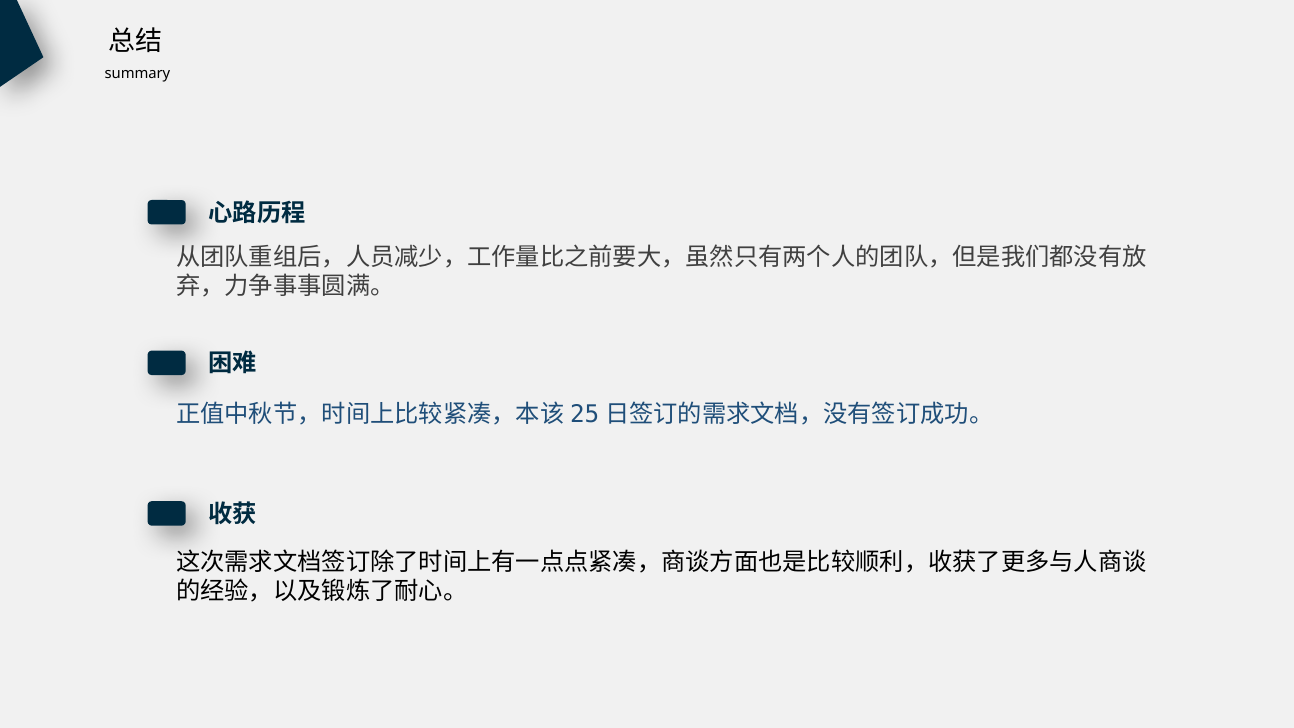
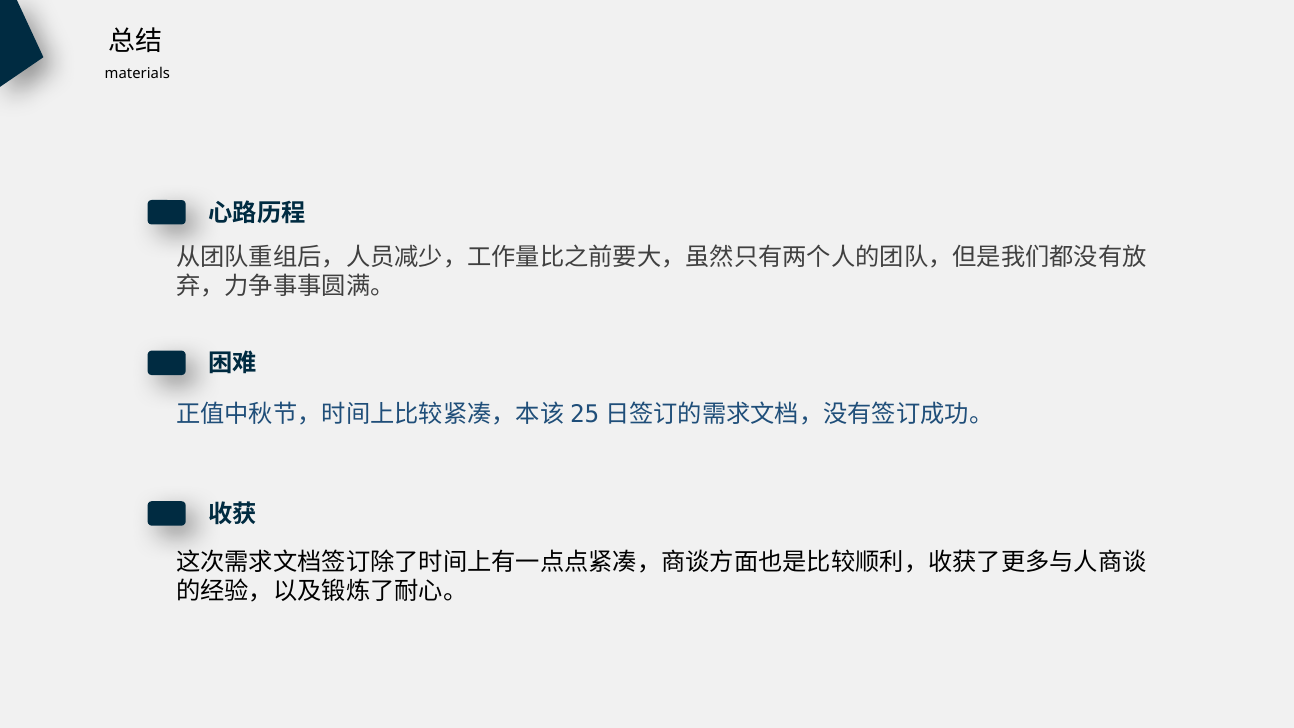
summary: summary -> materials
